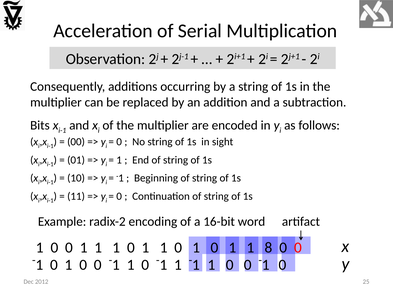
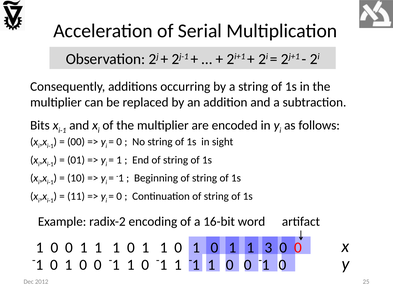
8: 8 -> 3
